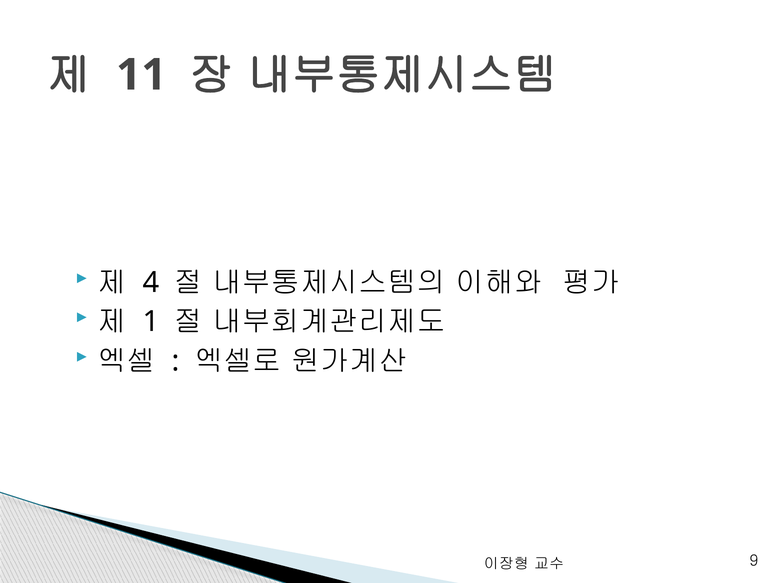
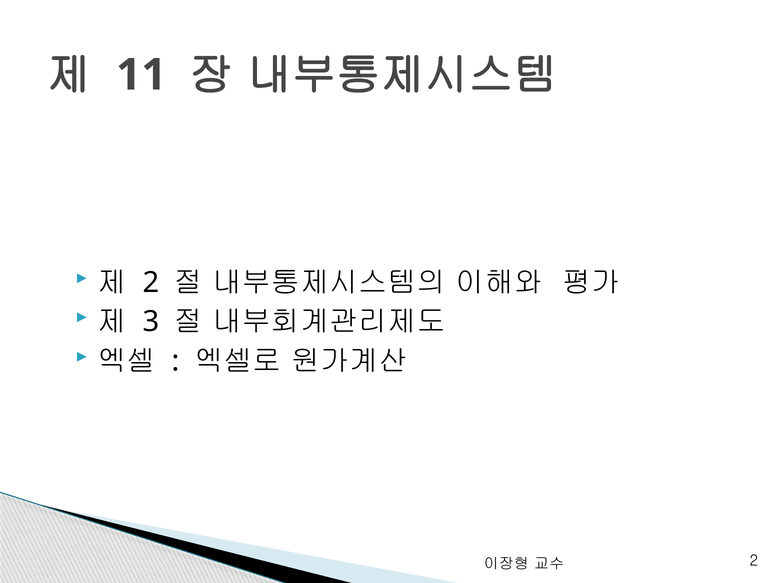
4 at (151, 282): 4 -> 2
1: 1 -> 3
9 at (754, 560): 9 -> 2
